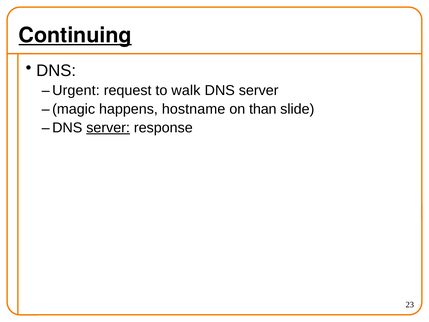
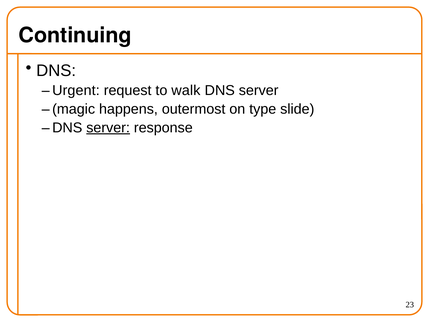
Continuing underline: present -> none
hostname: hostname -> outermost
than: than -> type
